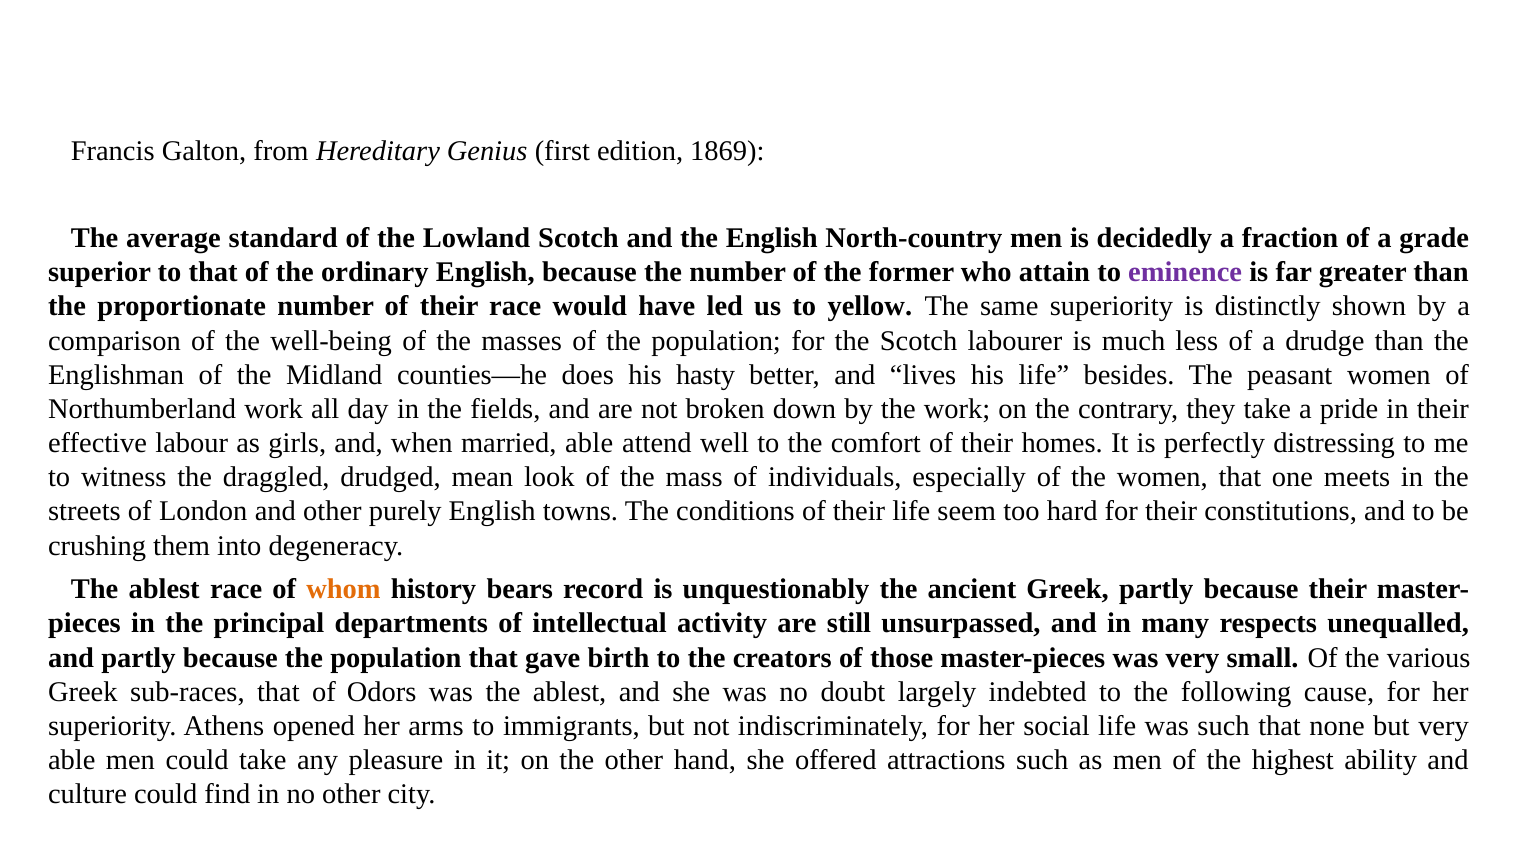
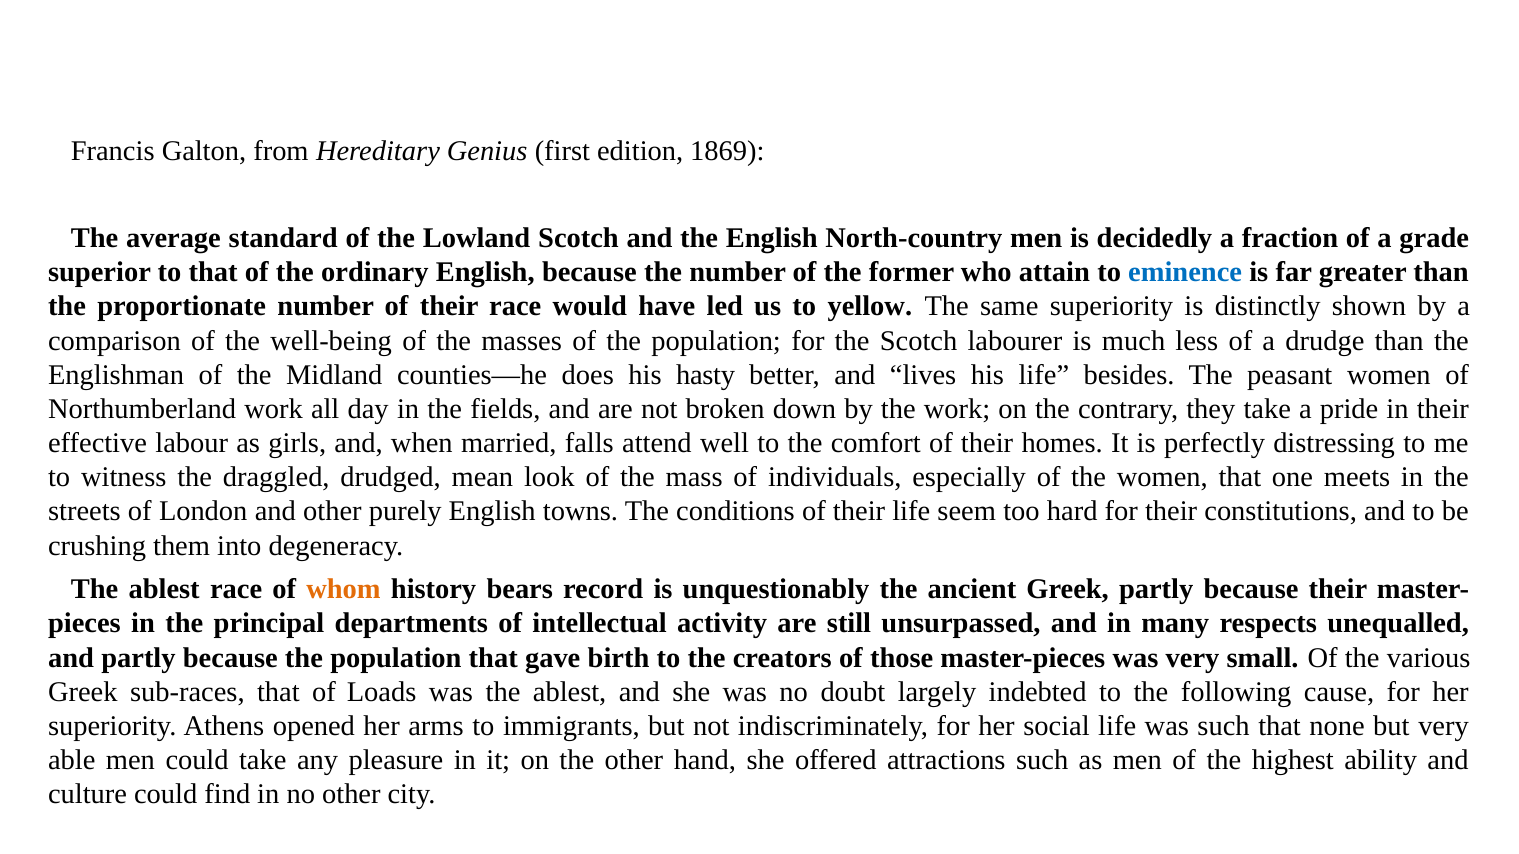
eminence colour: purple -> blue
married able: able -> falls
Odors: Odors -> Loads
